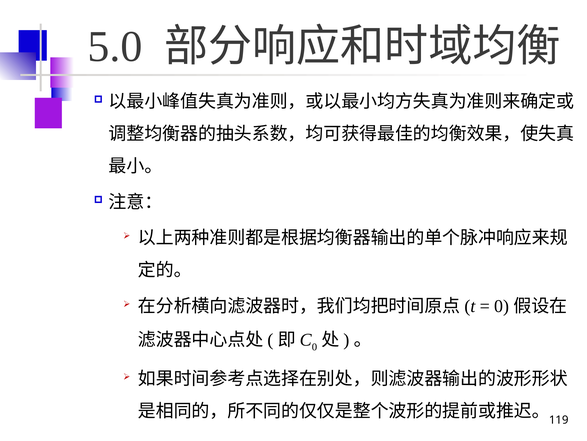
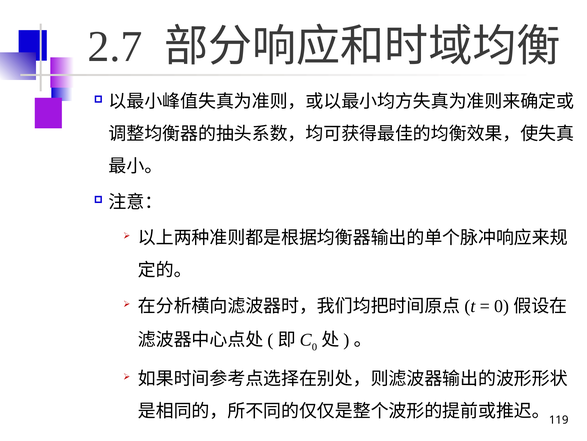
5.0: 5.0 -> 2.7
